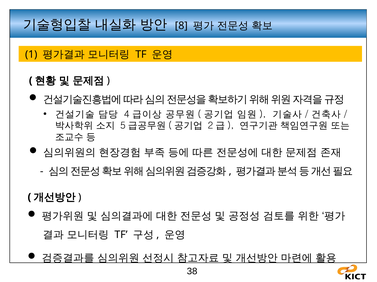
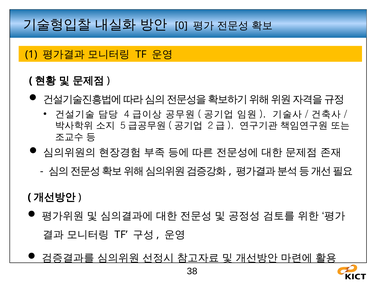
8: 8 -> 0
